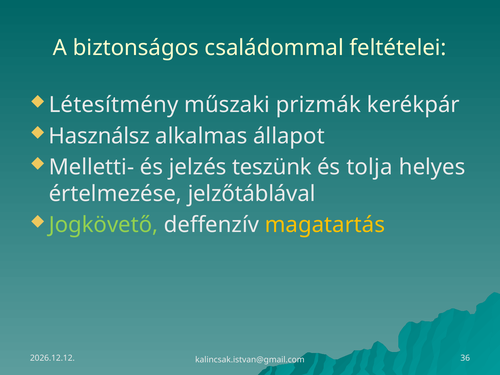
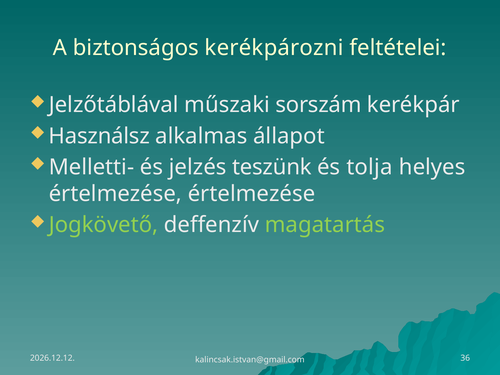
családommal: családommal -> kerékpározni
Létesítmény: Létesítmény -> Jelzőtáblával
prizmák: prizmák -> sorszám
értelmezése jelzőtáblával: jelzőtáblával -> értelmezése
magatartás colour: yellow -> light green
